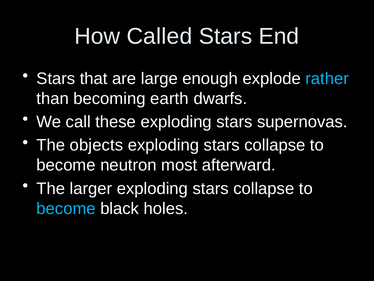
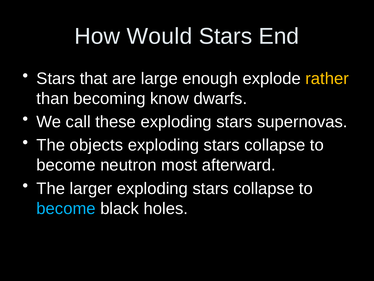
Called: Called -> Would
rather colour: light blue -> yellow
earth: earth -> know
